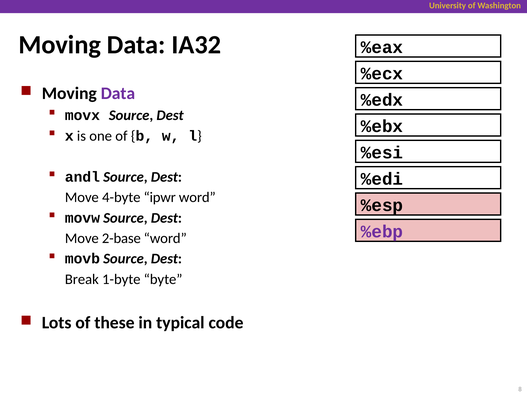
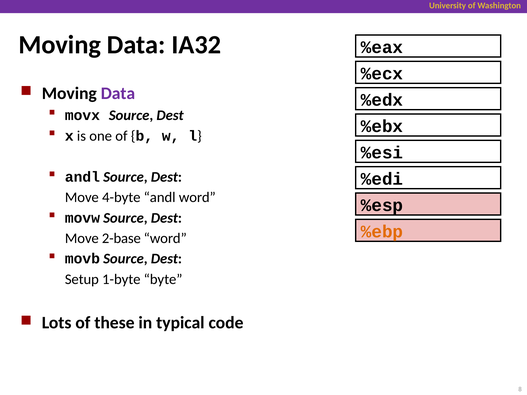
4-byte ipwr: ipwr -> andl
%ebp colour: purple -> orange
Break: Break -> Setup
